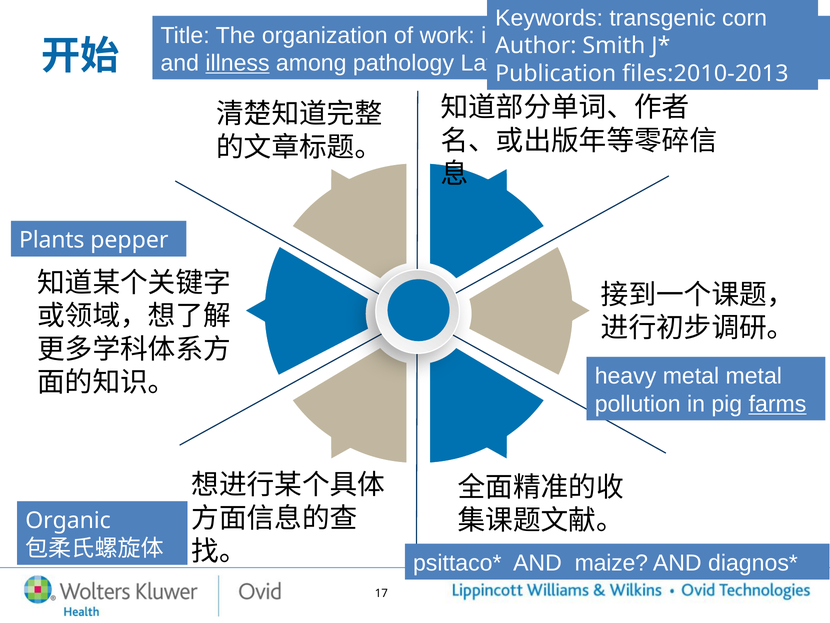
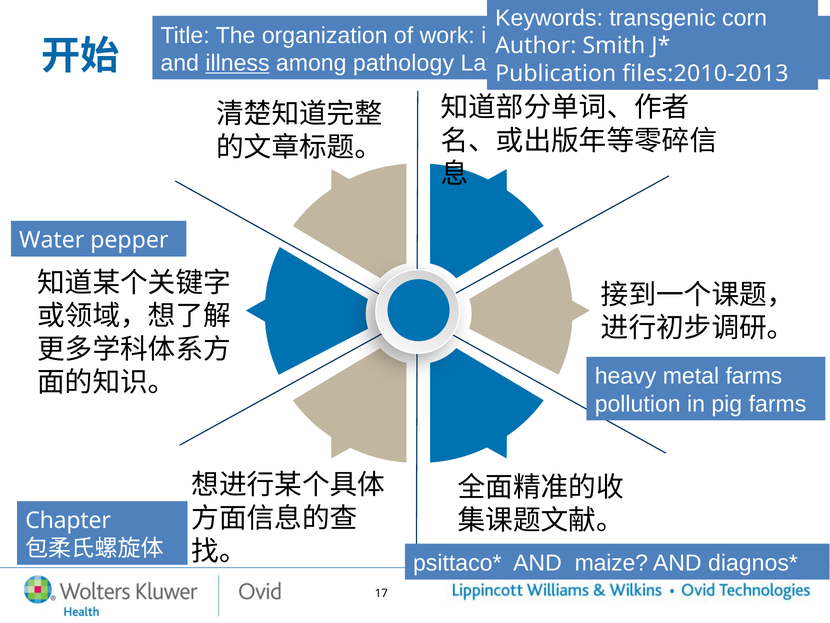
Plants: Plants -> Water
metal metal: metal -> farms
farms at (778, 404) underline: present -> none
Organic: Organic -> Chapter
